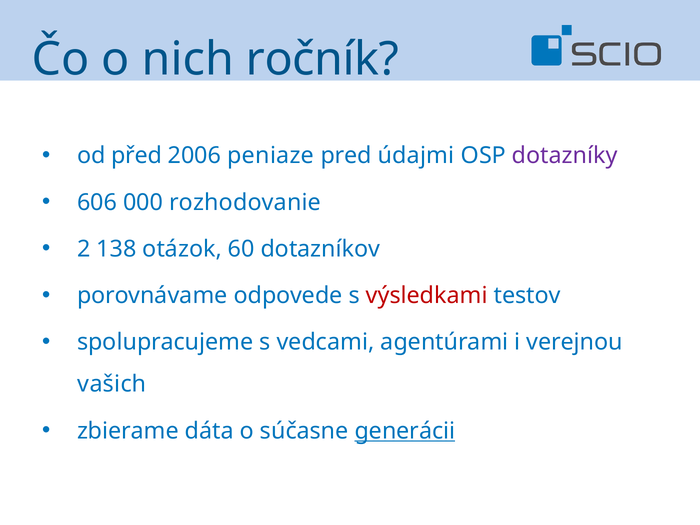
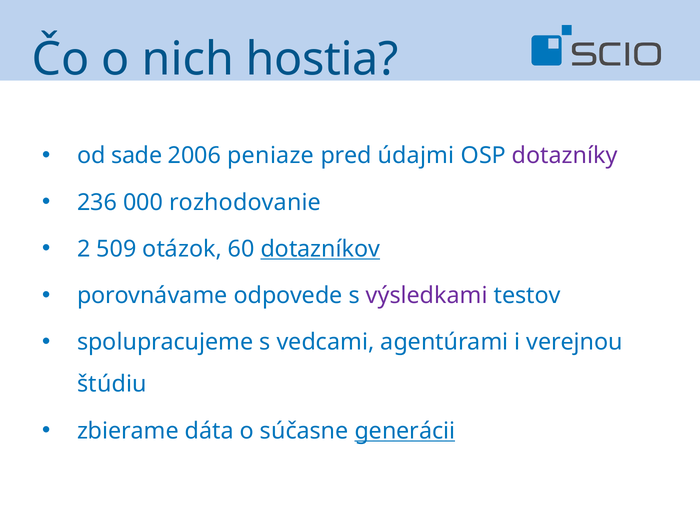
ročník: ročník -> hostia
před: před -> sade
606: 606 -> 236
138: 138 -> 509
dotazníkov underline: none -> present
výsledkami colour: red -> purple
vašich: vašich -> štúdiu
